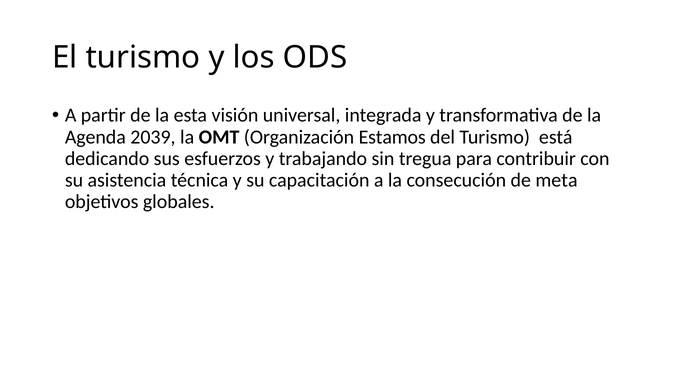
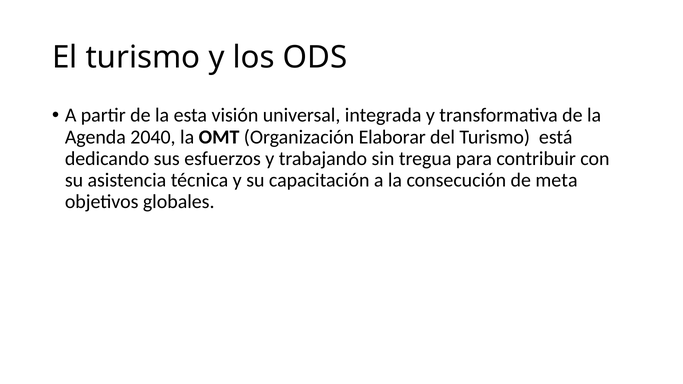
2039: 2039 -> 2040
Estamos: Estamos -> Elaborar
